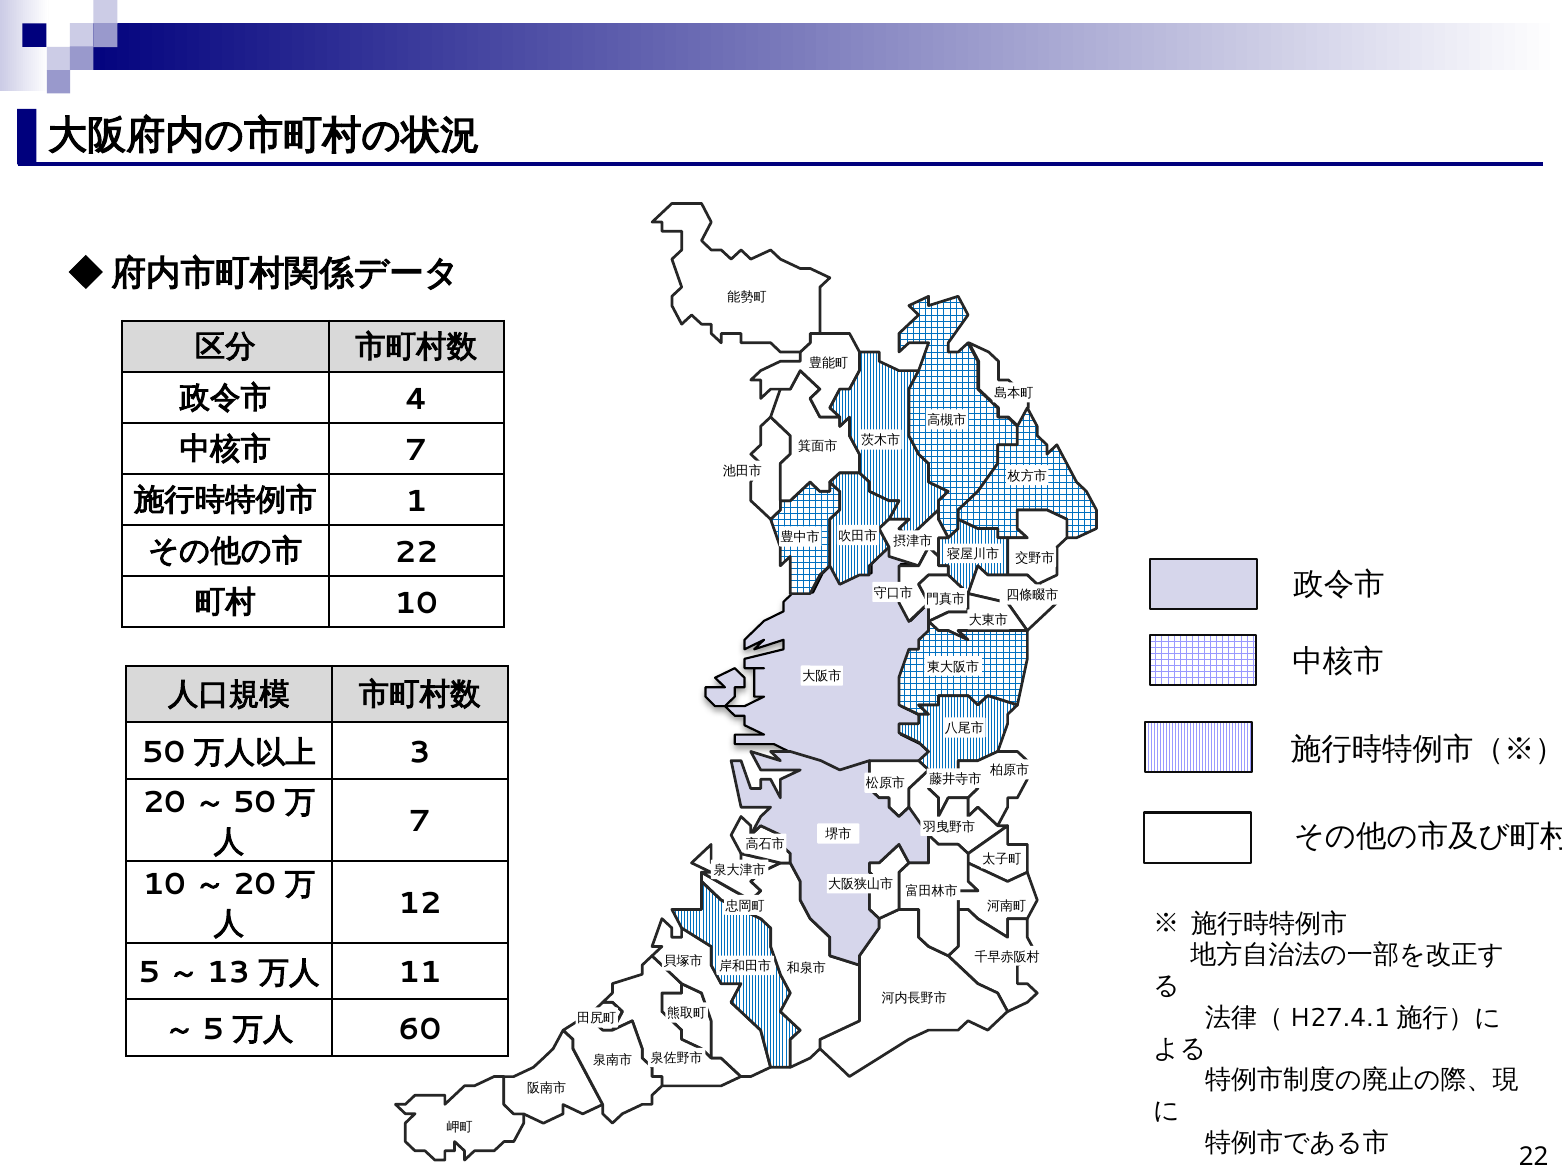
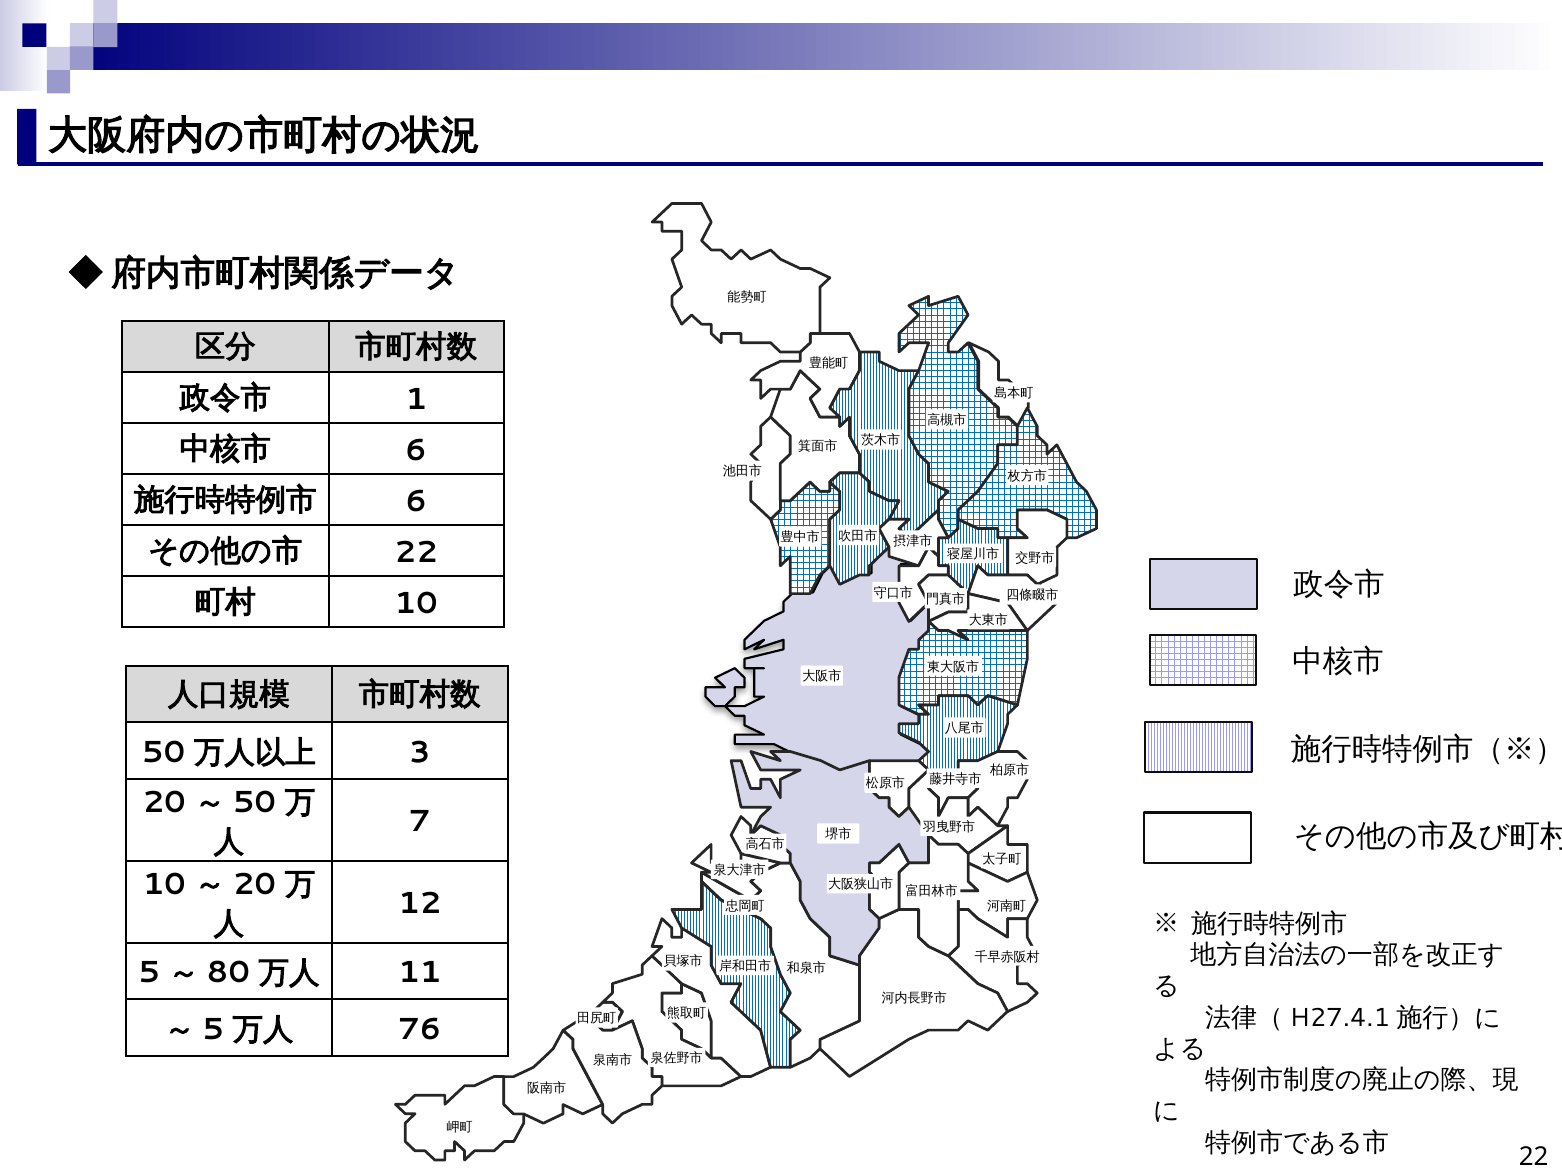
4: 4 -> 1
7 at (416, 450): 7 -> 6
1 at (416, 501): 1 -> 6
13: 13 -> 80
60: 60 -> 76
